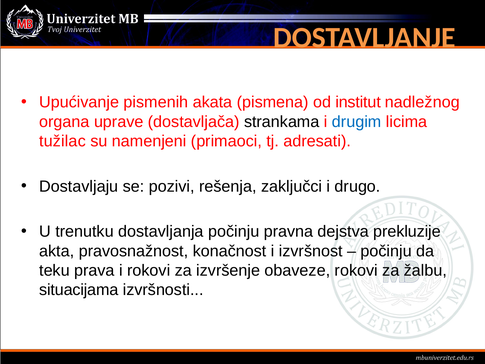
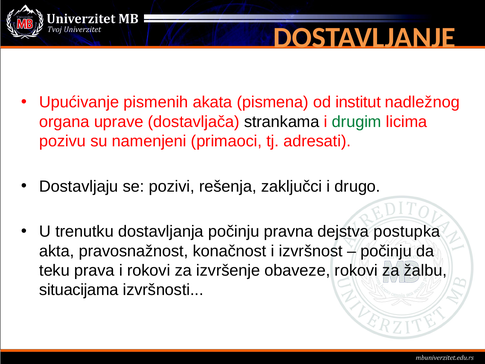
drugim colour: blue -> green
tužilac: tužilac -> pozivu
prekluzije: prekluzije -> postupka
